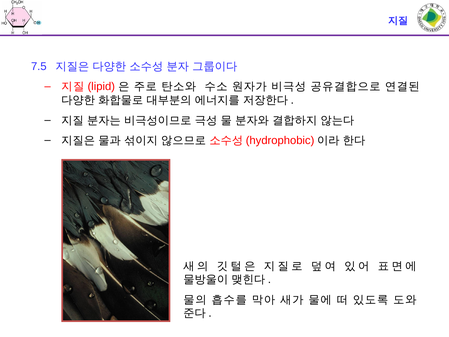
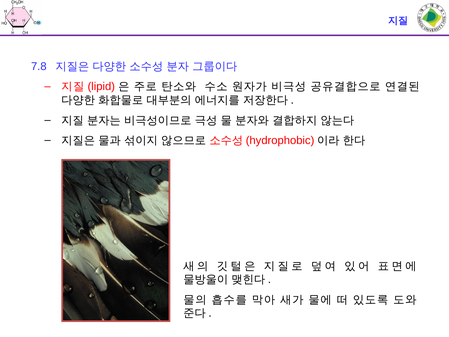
7.5: 7.5 -> 7.8
